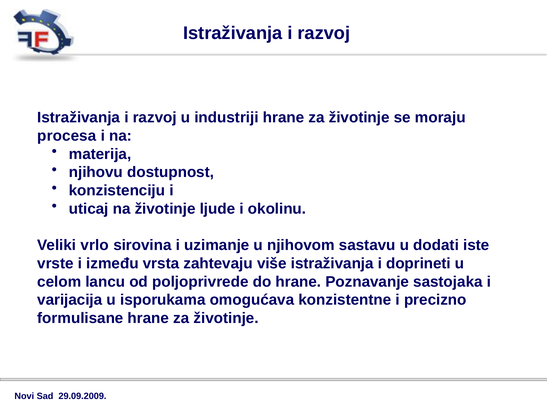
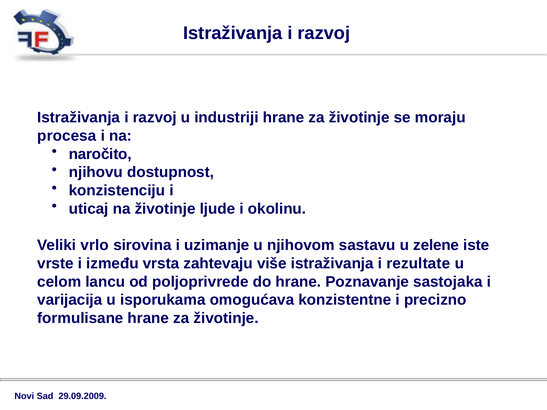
materija: materija -> naročito
dodati: dodati -> zelene
doprineti: doprineti -> rezultate
